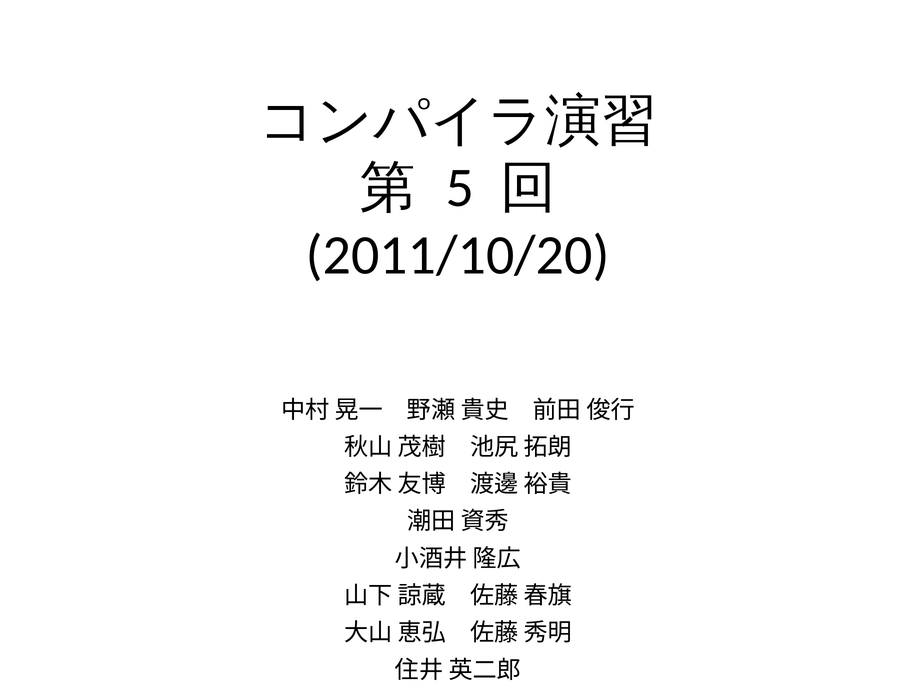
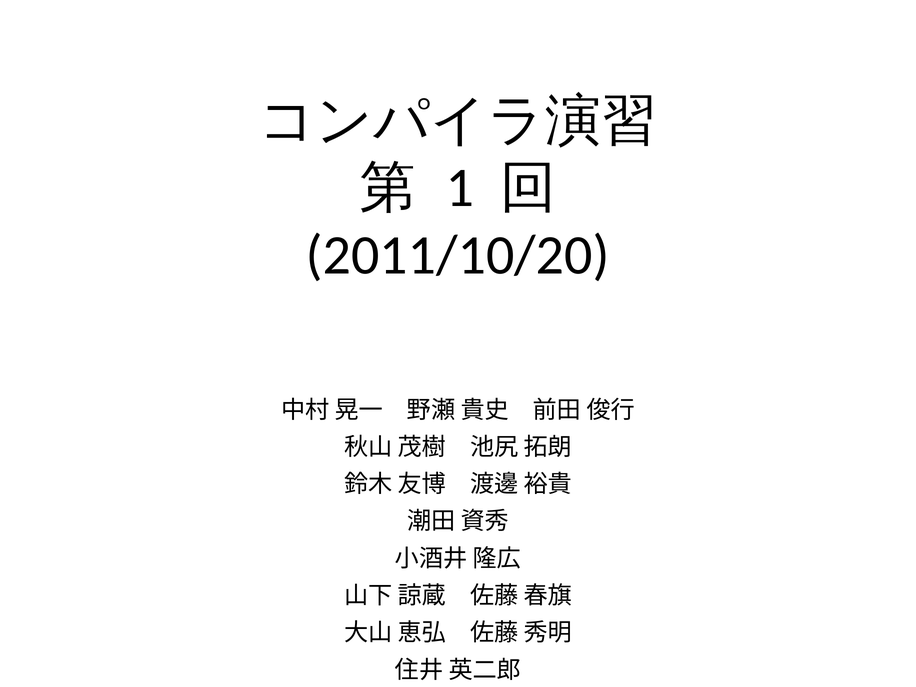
5: 5 -> 1
